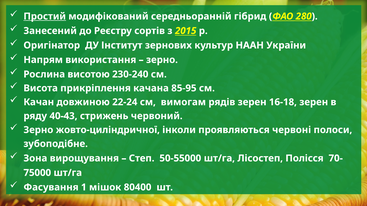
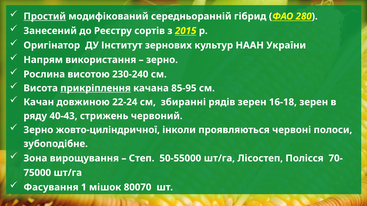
прикріплення underline: none -> present
вимогам: вимогам -> збиранні
80400: 80400 -> 80070
